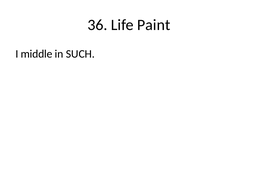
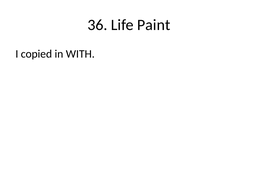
middle: middle -> copied
SUCH: SUCH -> WITH
